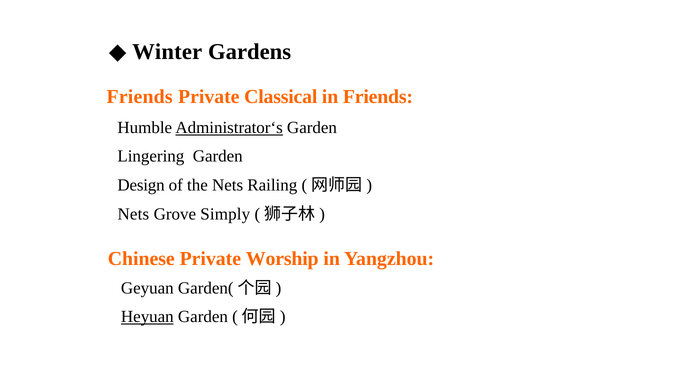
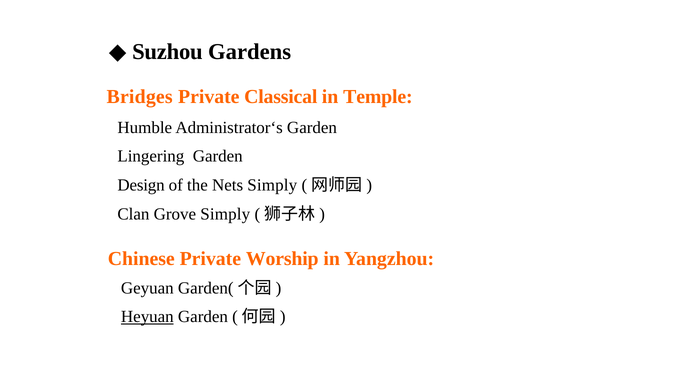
Winter: Winter -> Suzhou
Friends at (140, 97): Friends -> Bridges
in Friends: Friends -> Temple
Administrator‘s underline: present -> none
Nets Railing: Railing -> Simply
Nets at (133, 214): Nets -> Clan
